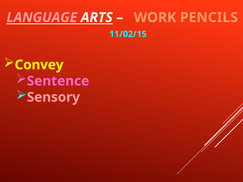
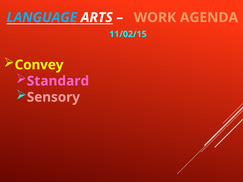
LANGUAGE colour: pink -> light blue
PENCILS: PENCILS -> AGENDA
Sentence: Sentence -> Standard
